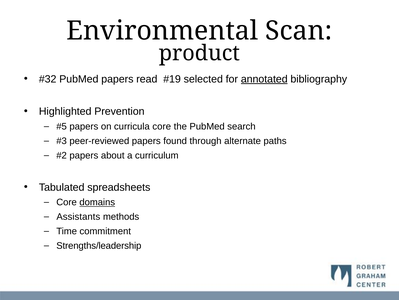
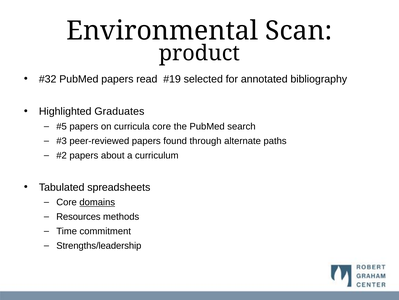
annotated underline: present -> none
Prevention: Prevention -> Graduates
Assistants: Assistants -> Resources
